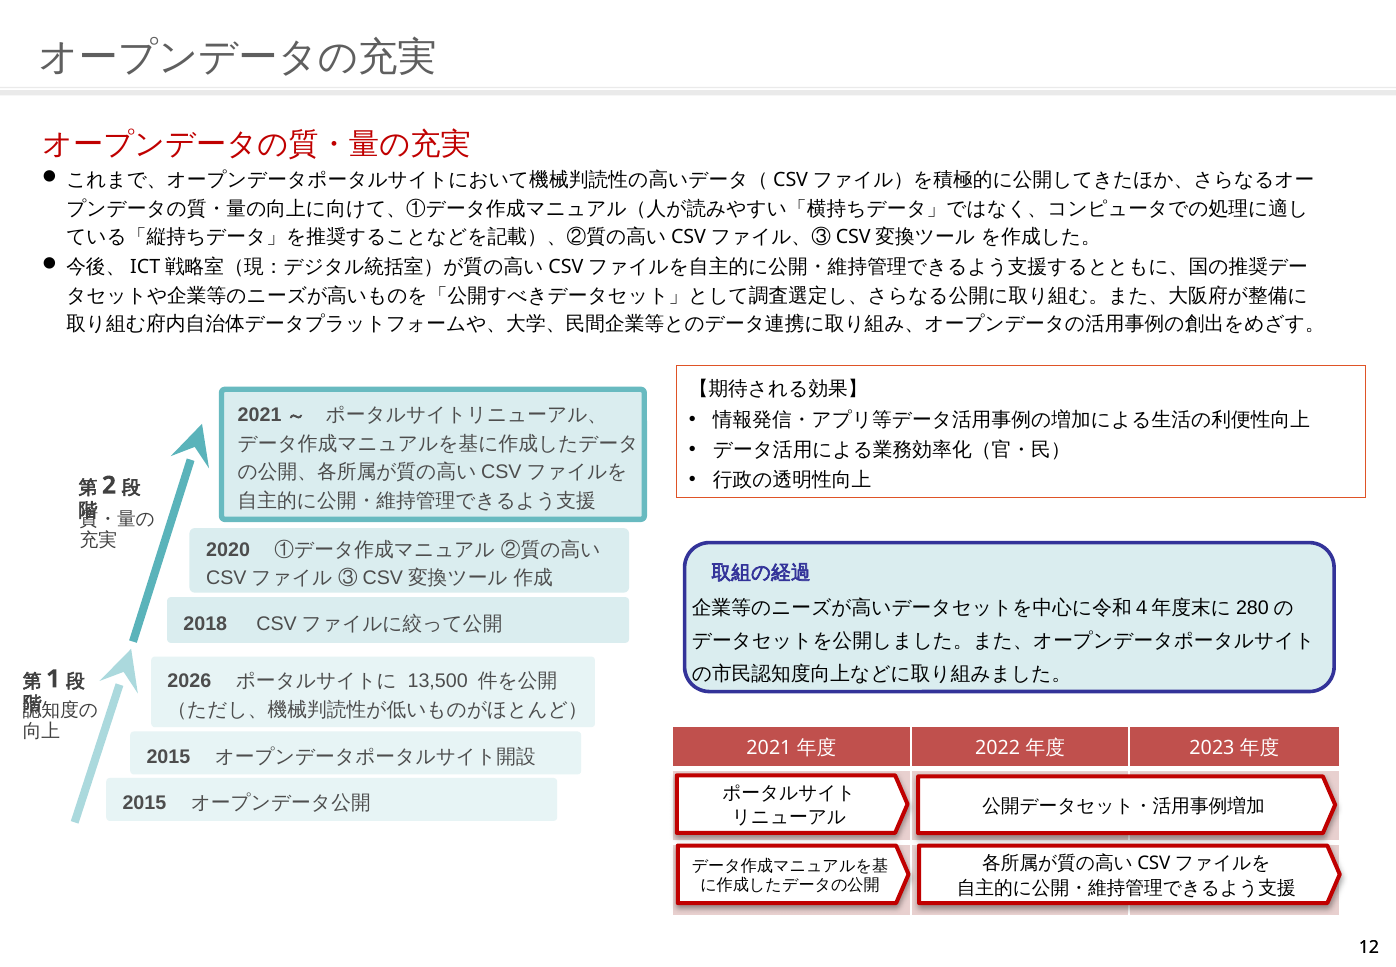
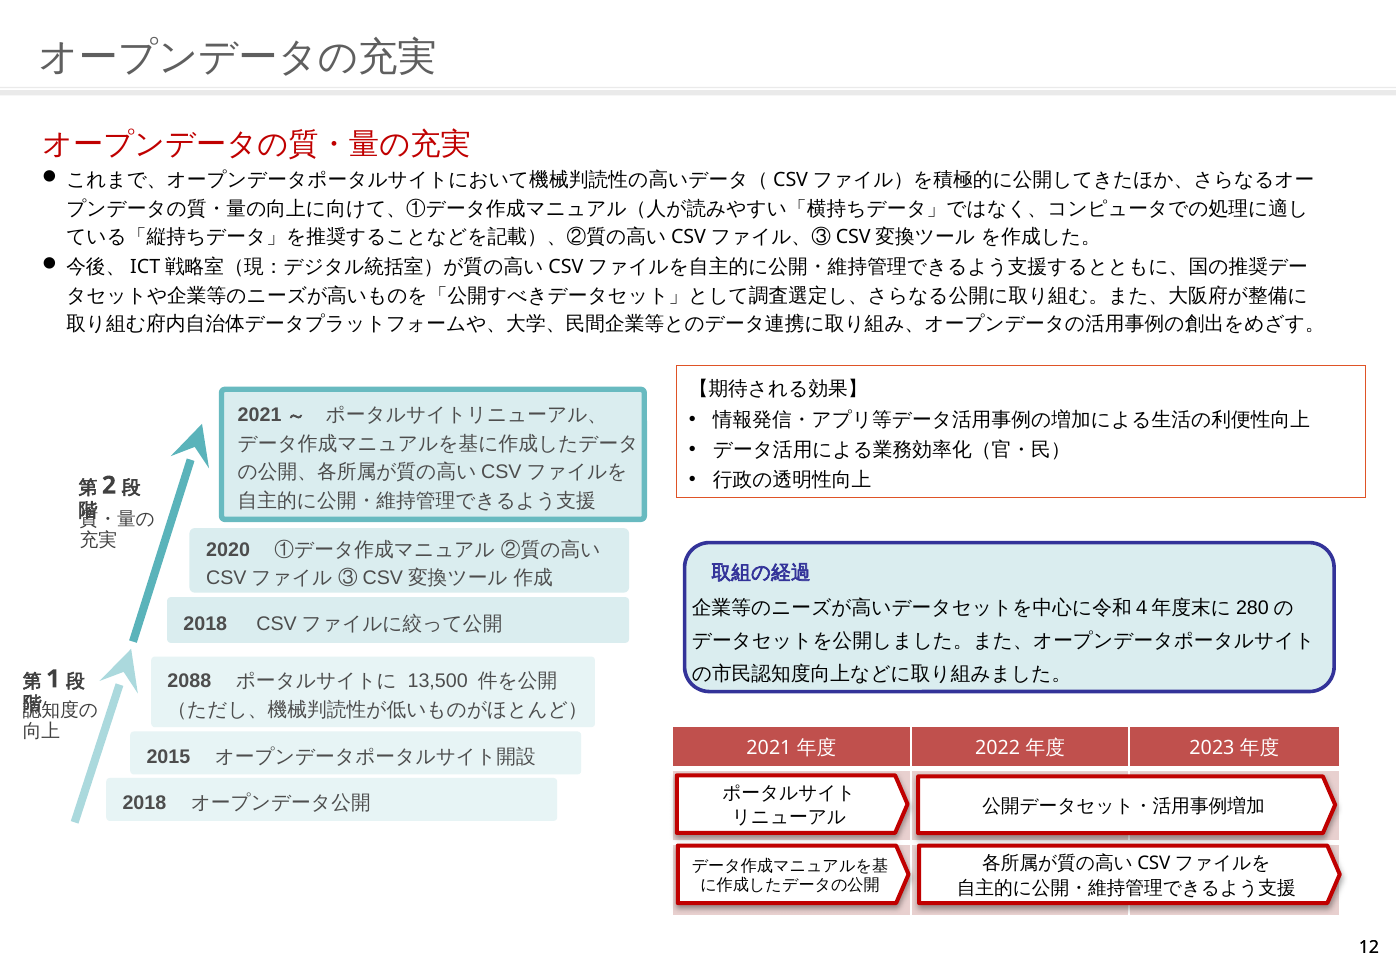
2026: 2026 -> 2088
2015 at (144, 803): 2015 -> 2018
